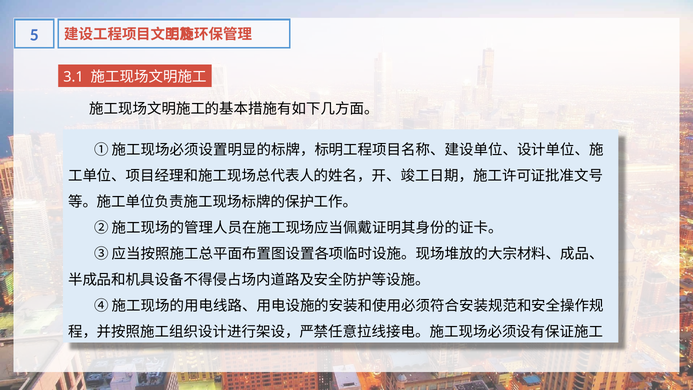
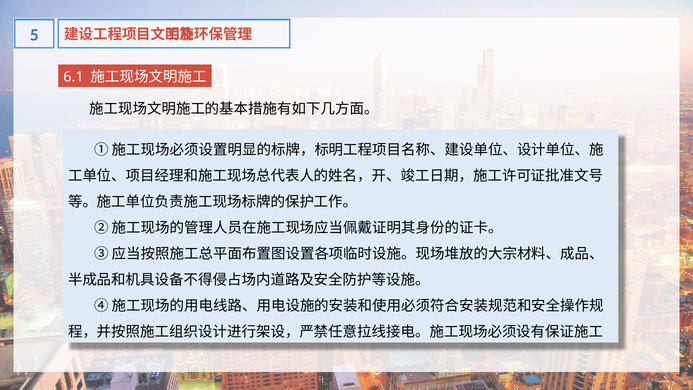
3.1: 3.1 -> 6.1
